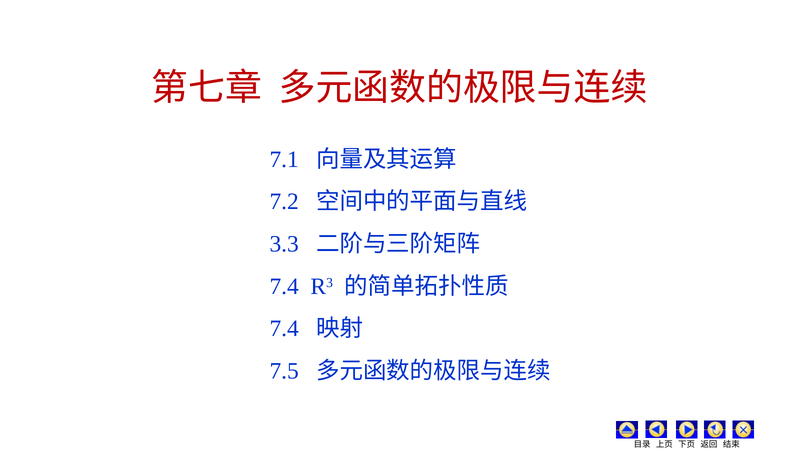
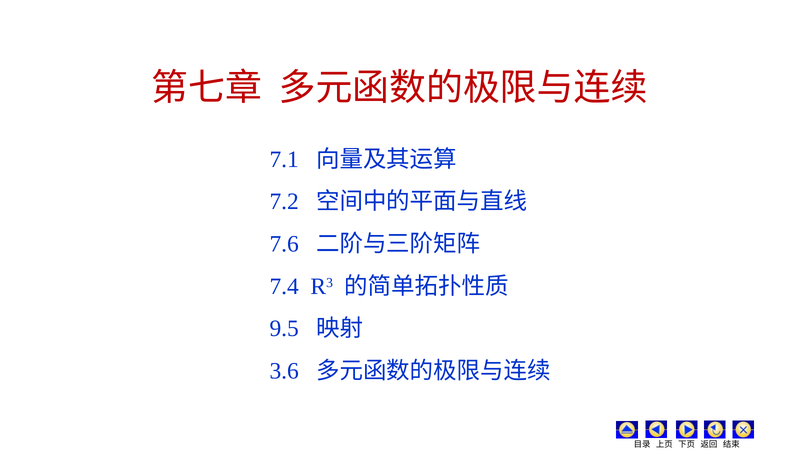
3.3: 3.3 -> 7.6
7.4 at (284, 328): 7.4 -> 9.5
7.5: 7.5 -> 3.6
